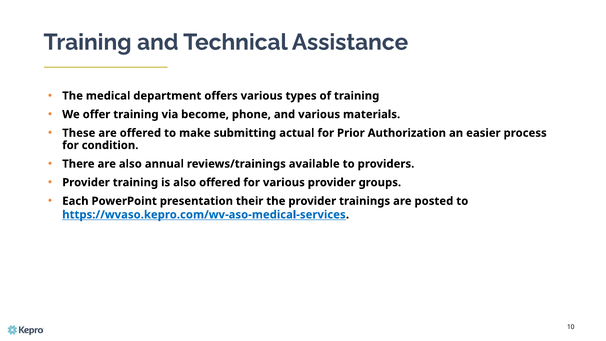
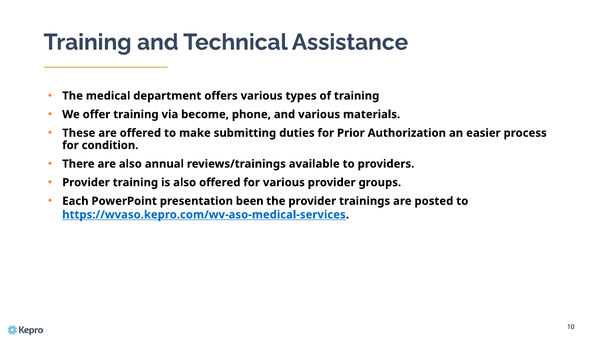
actual: actual -> duties
their: their -> been
